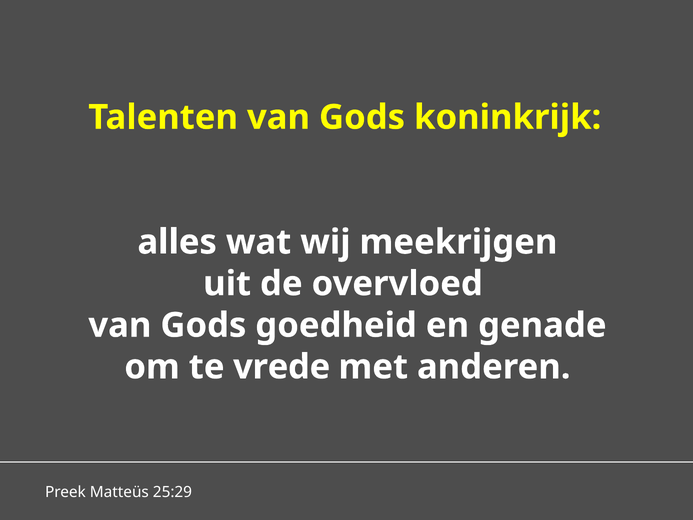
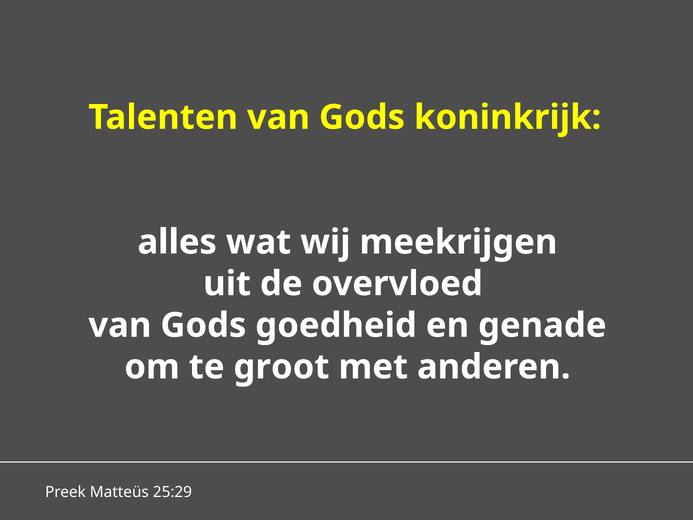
vrede: vrede -> groot
